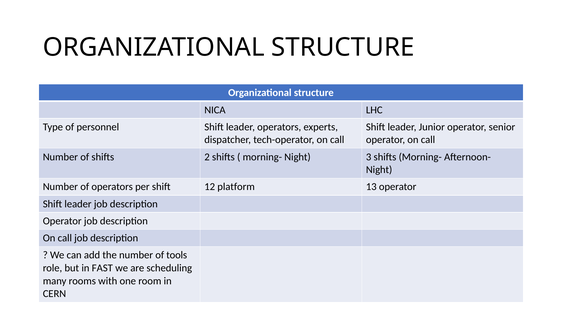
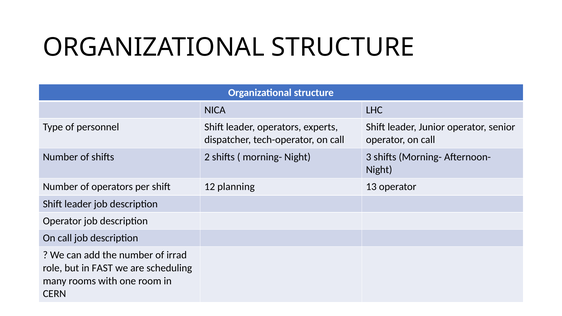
platform: platform -> planning
tools: tools -> irrad
